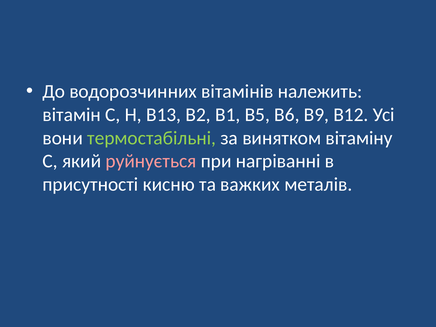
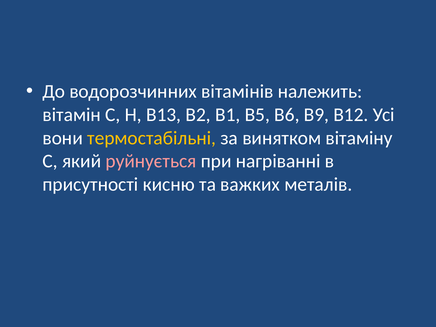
термостабільні colour: light green -> yellow
